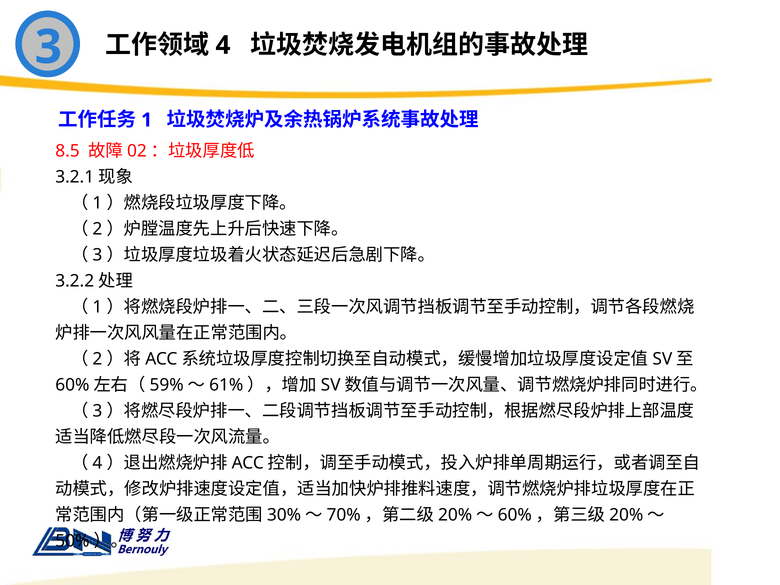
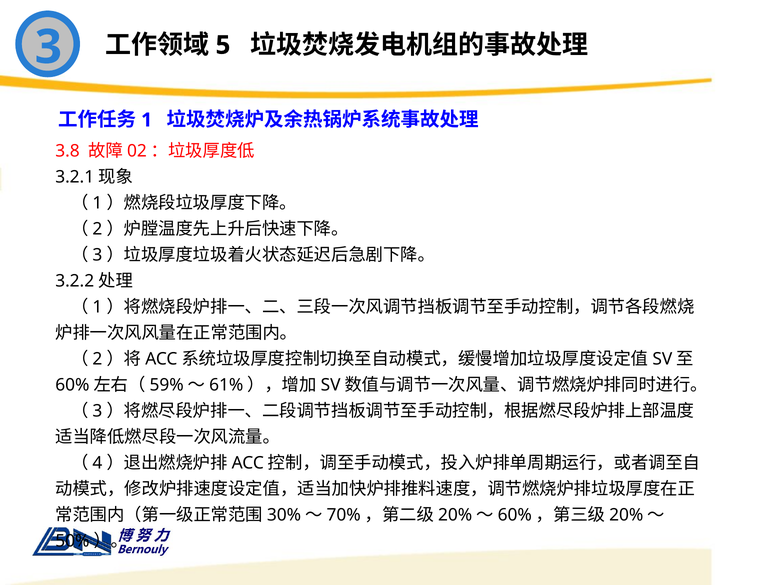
4: 4 -> 5
8.5: 8.5 -> 3.8
